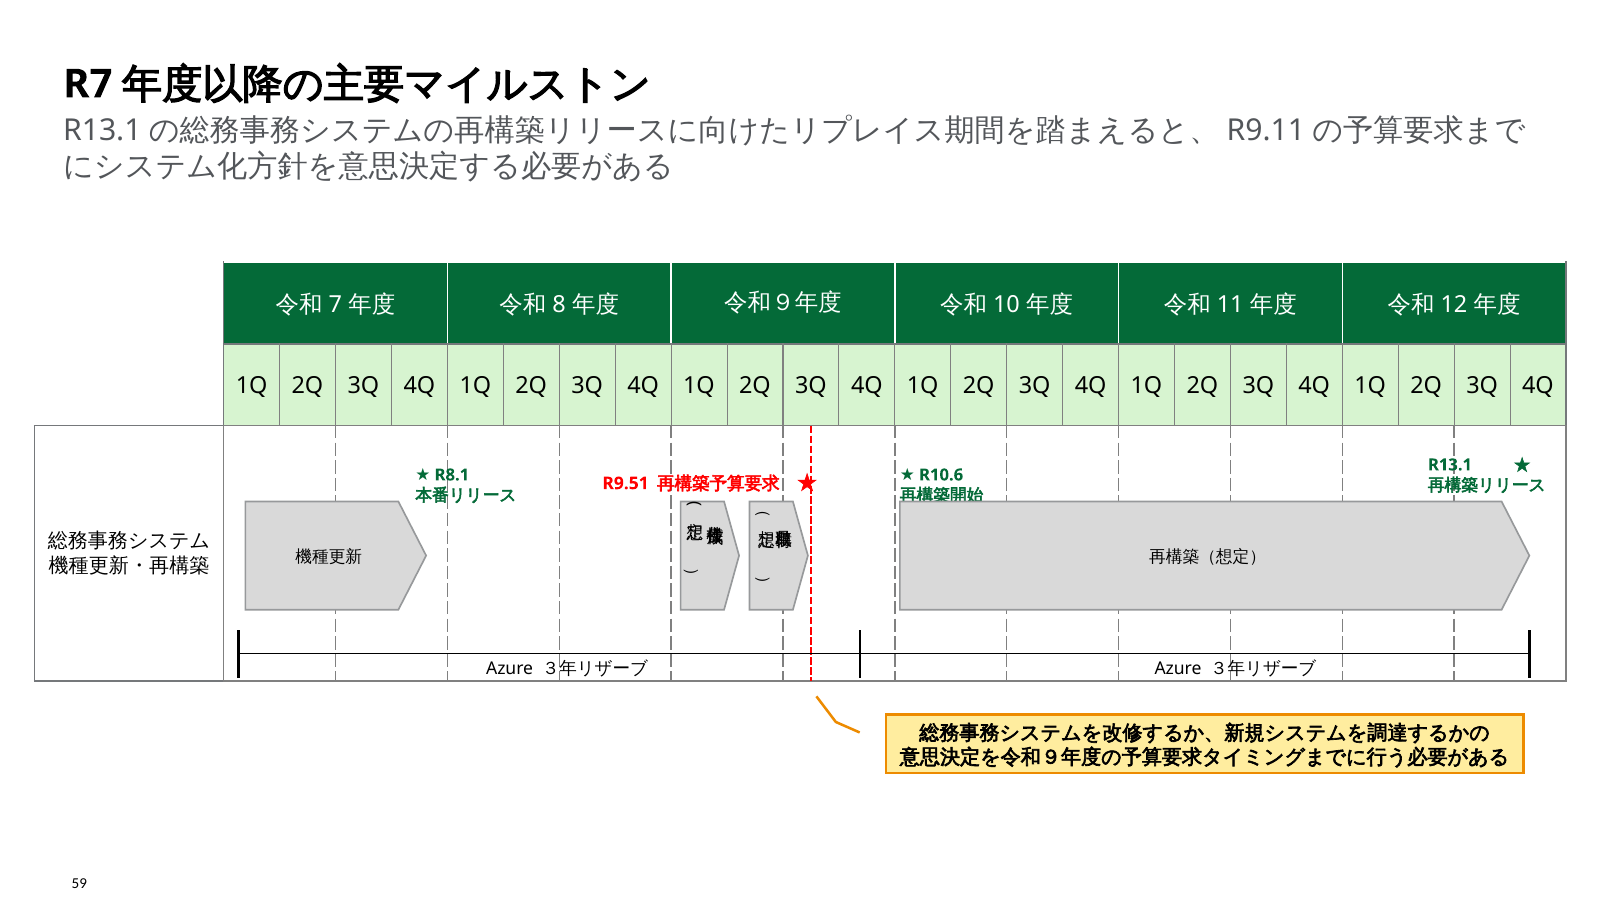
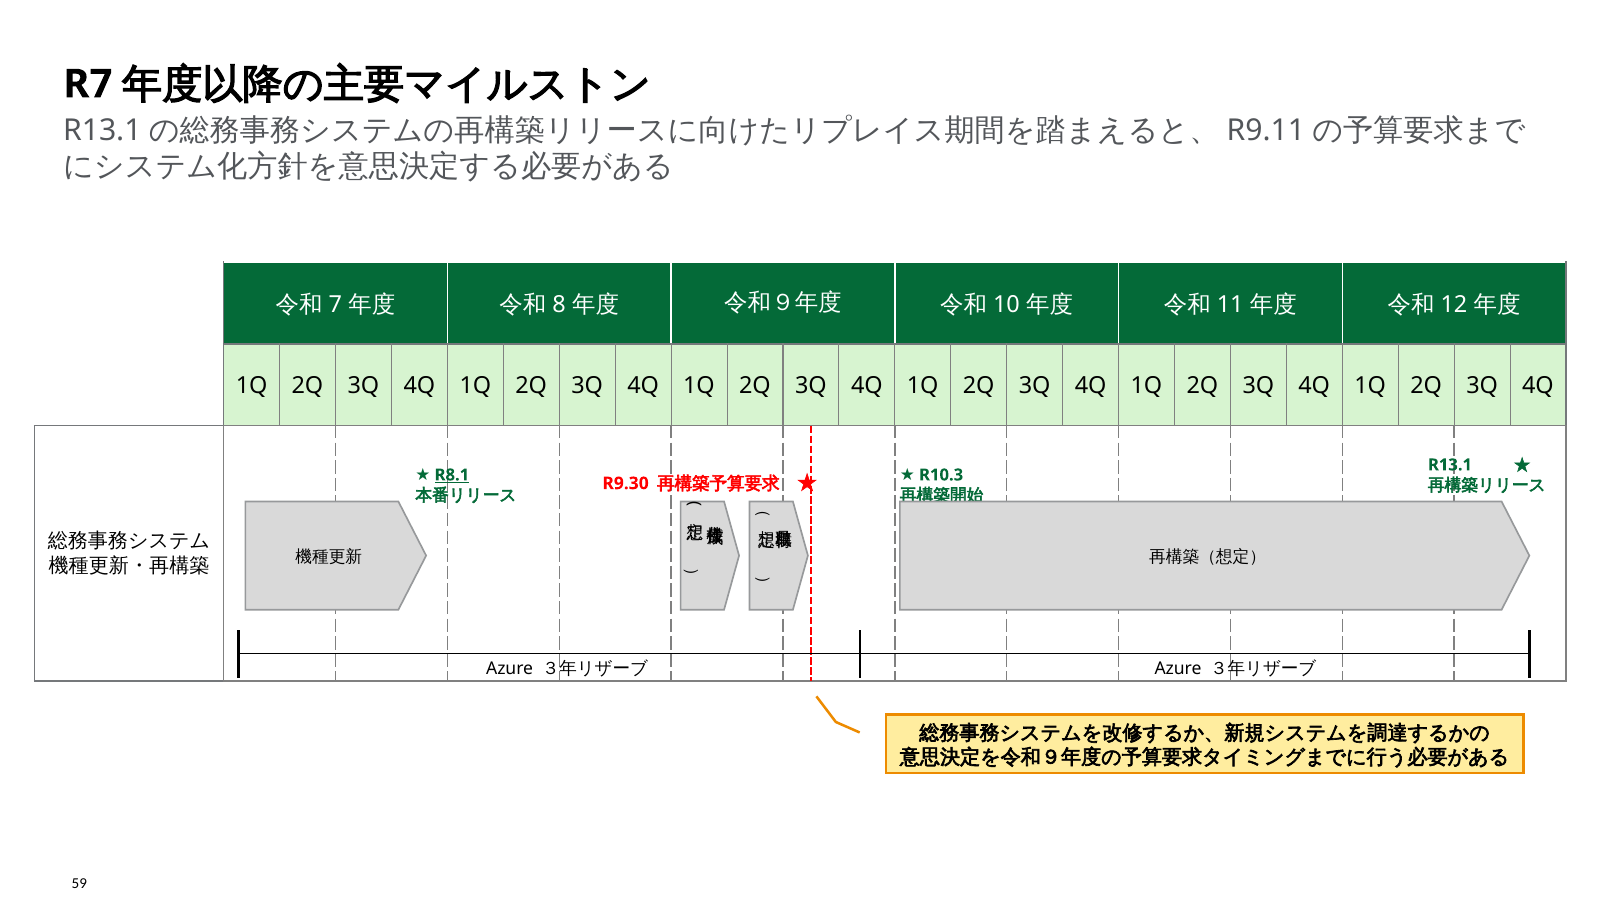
R8.1 underline: none -> present
R10.6: R10.6 -> R10.3
R9.51: R9.51 -> R9.30
